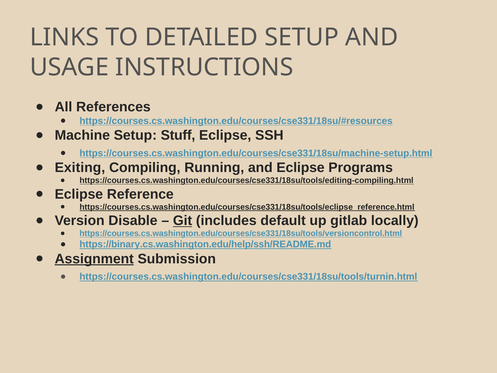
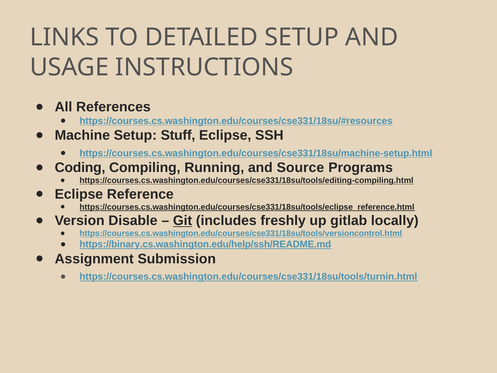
Exiting: Exiting -> Coding
and Eclipse: Eclipse -> Source
default: default -> freshly
Assignment underline: present -> none
